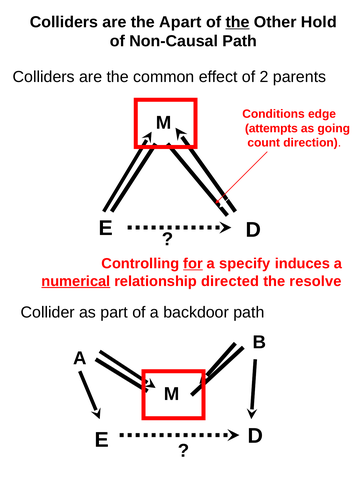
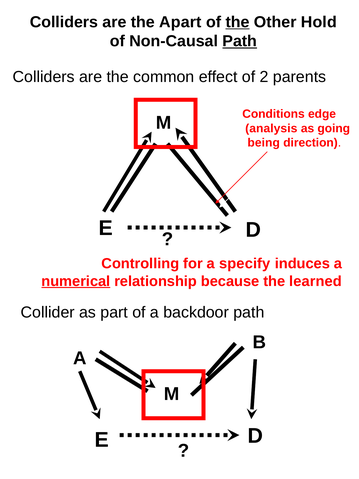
Path at (240, 41) underline: none -> present
attempts: attempts -> analysis
count: count -> being
for underline: present -> none
directed: directed -> because
resolve: resolve -> learned
